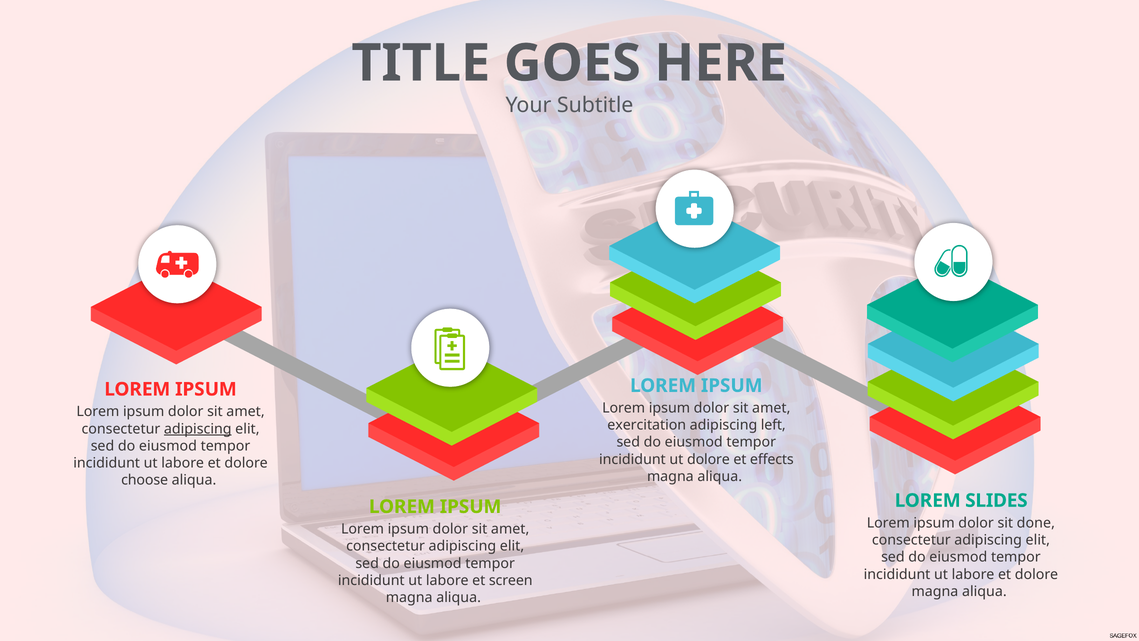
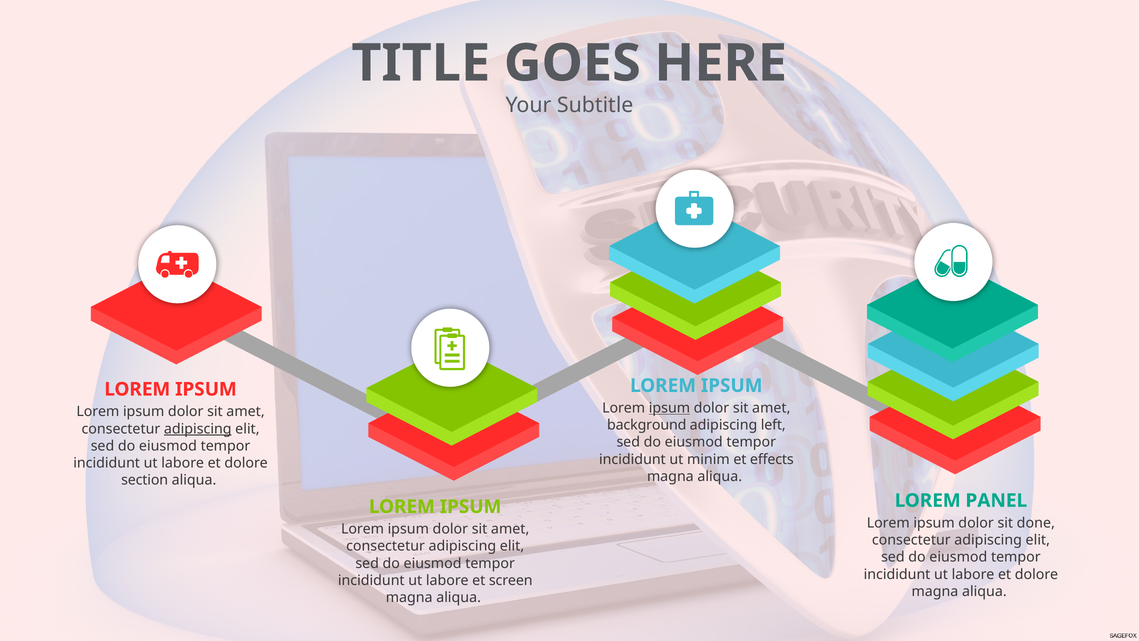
ipsum at (669, 408) underline: none -> present
exercitation: exercitation -> background
ut dolore: dolore -> minim
choose: choose -> section
SLIDES: SLIDES -> PANEL
